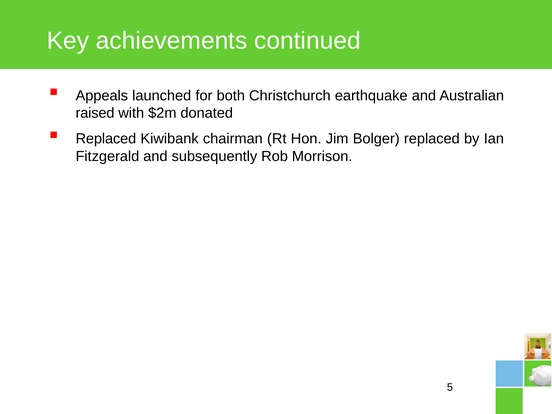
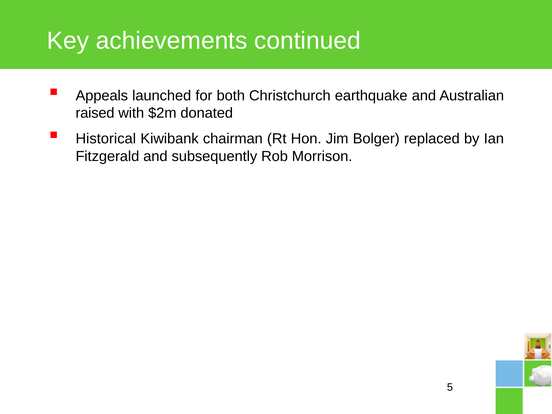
Replaced at (106, 139): Replaced -> Historical
